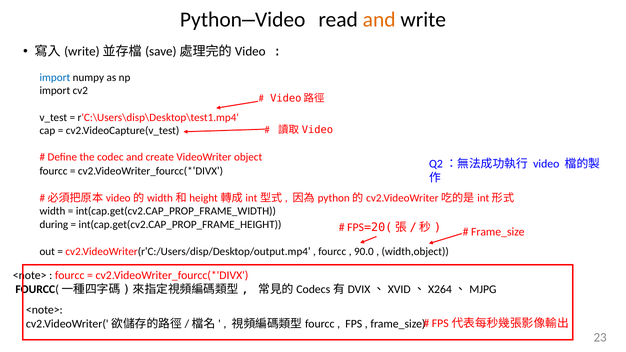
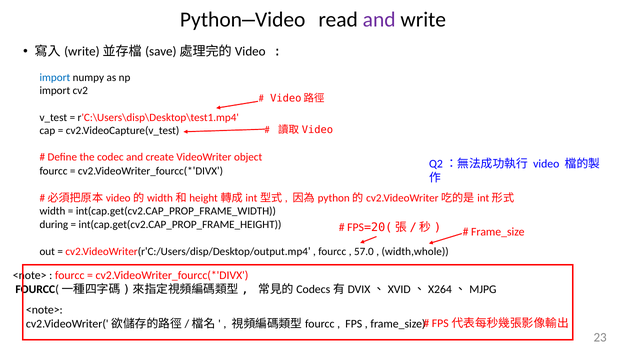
and at (379, 20) colour: orange -> purple
90.0: 90.0 -> 57.0
width,object: width,object -> width,whole
